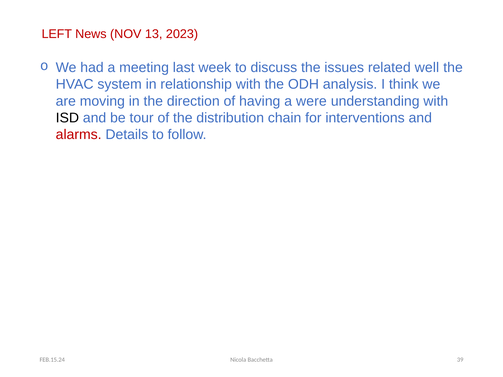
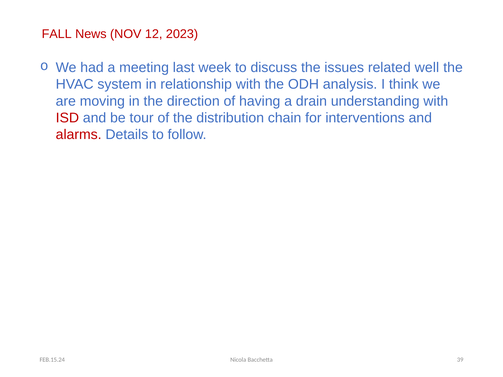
LEFT: LEFT -> FALL
13: 13 -> 12
were: were -> drain
ISD colour: black -> red
